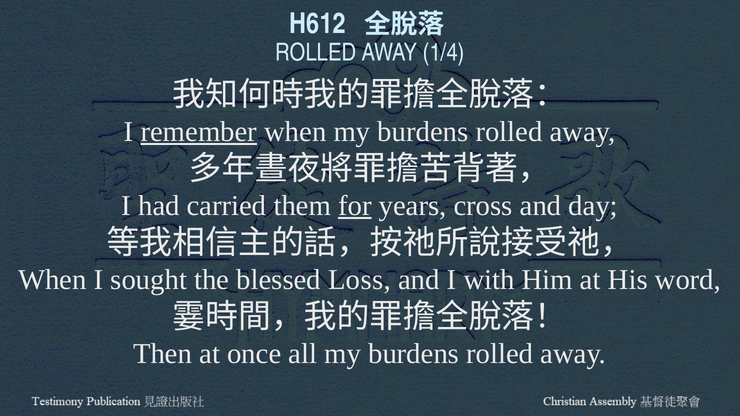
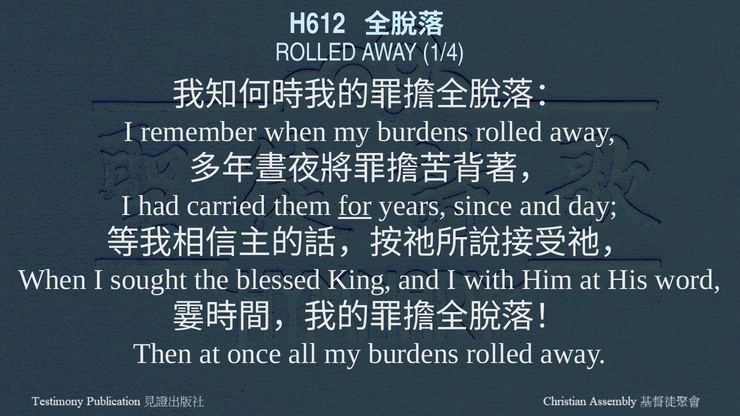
remember underline: present -> none
cross: cross -> since
Loss: Loss -> King
